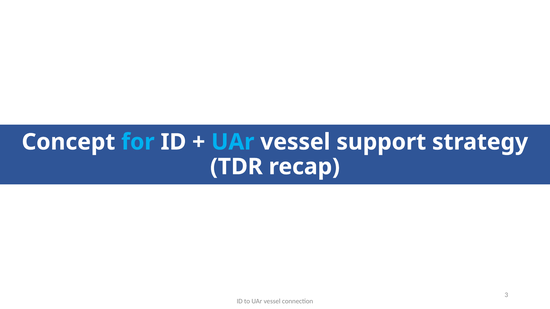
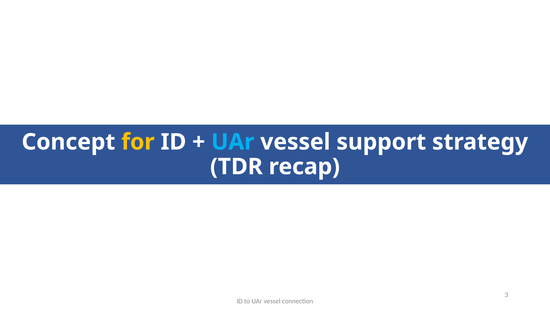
for colour: light blue -> yellow
